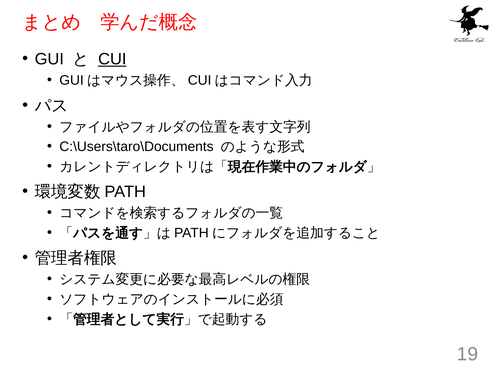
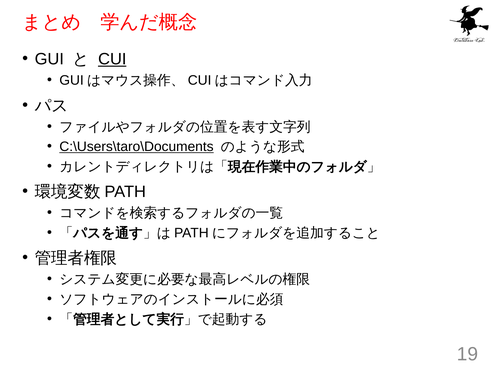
C:\Users\taro\Documents underline: none -> present
